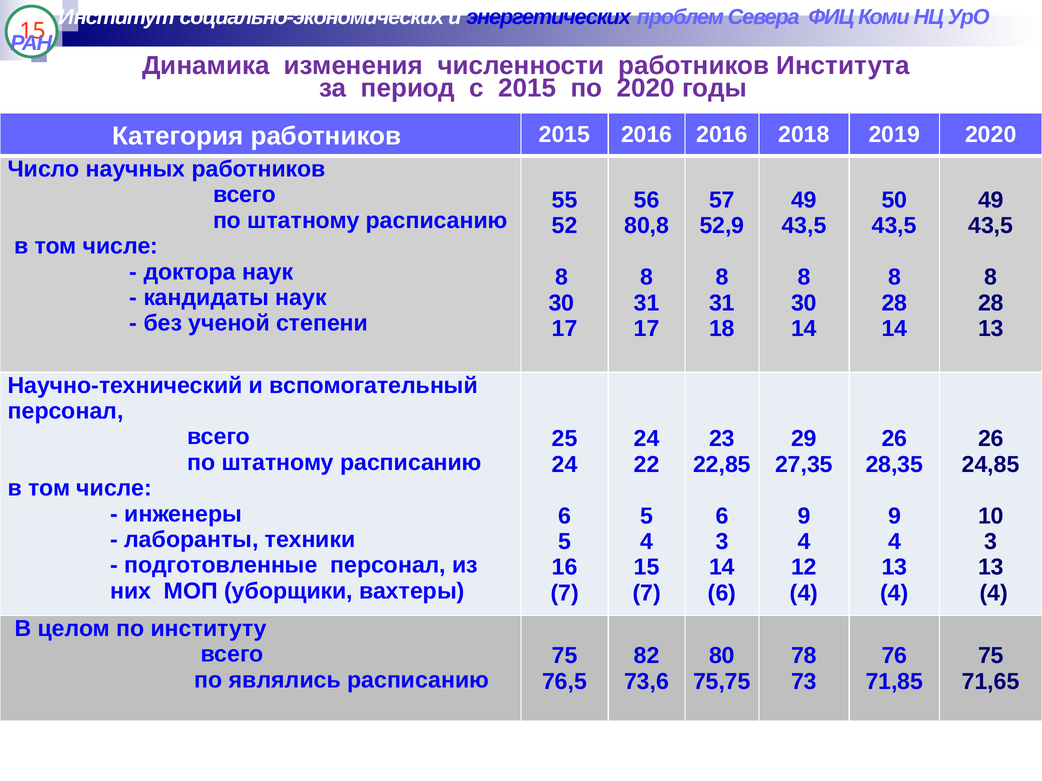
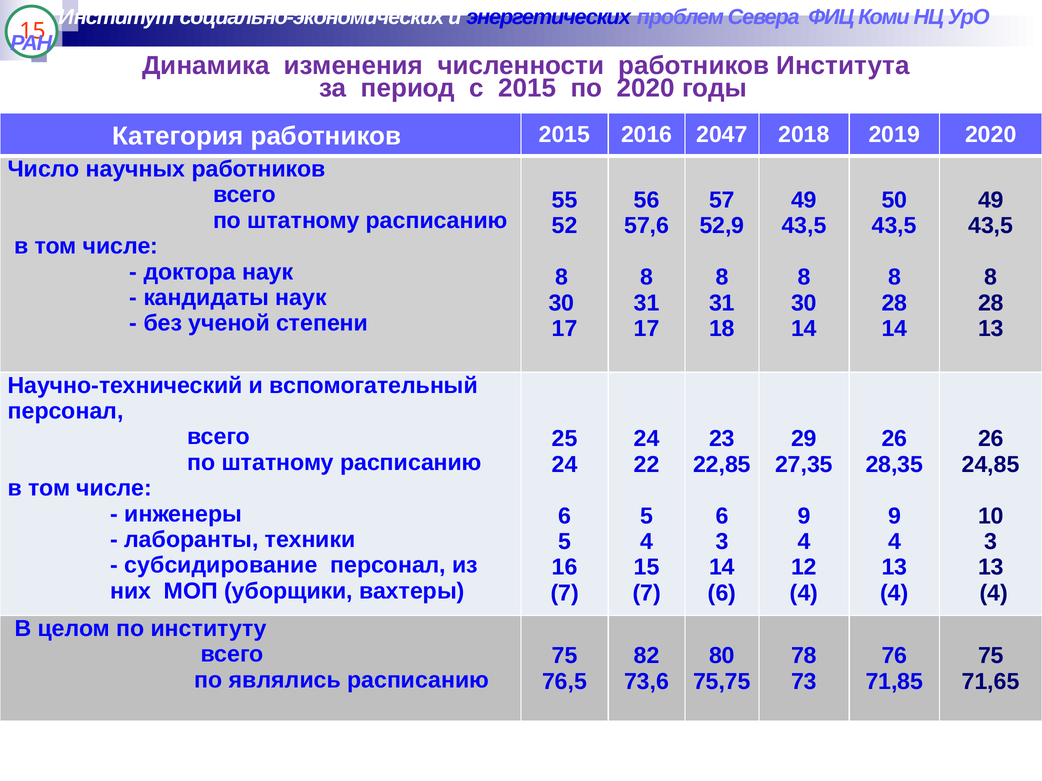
2016 2016: 2016 -> 2047
80,8: 80,8 -> 57,6
подготовленные: подготовленные -> субсидирование
